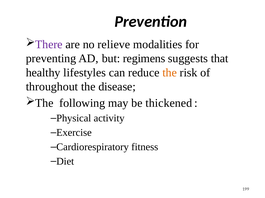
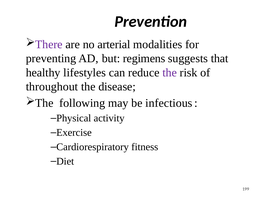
relieve: relieve -> arterial
the at (170, 73) colour: orange -> purple
thickened: thickened -> infectious
